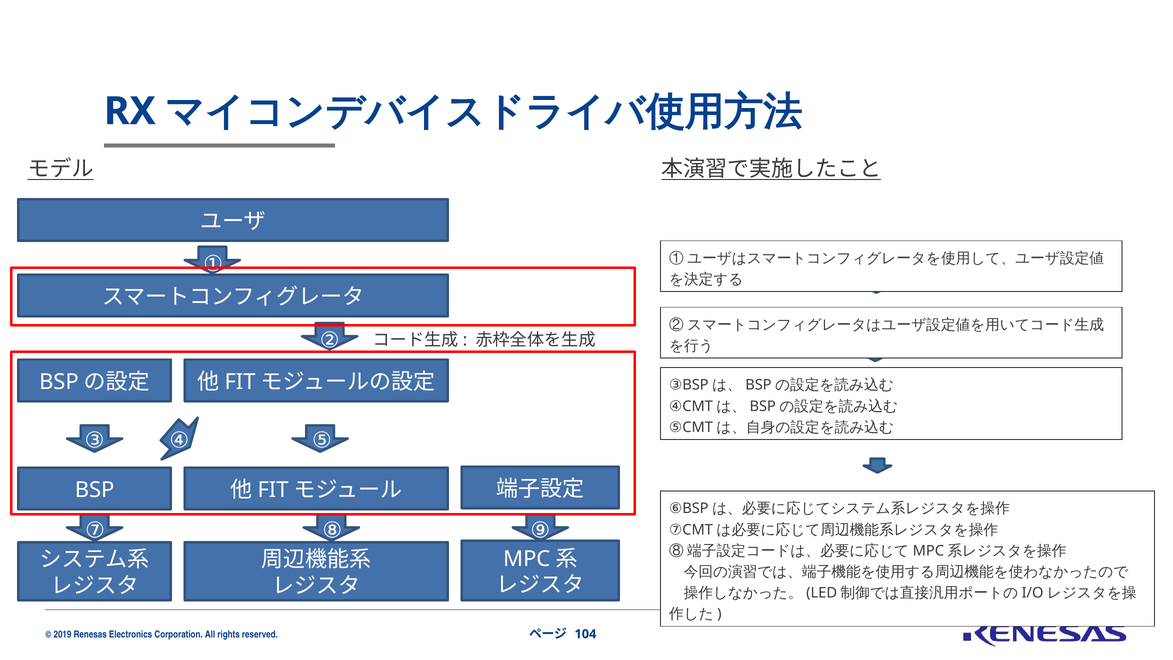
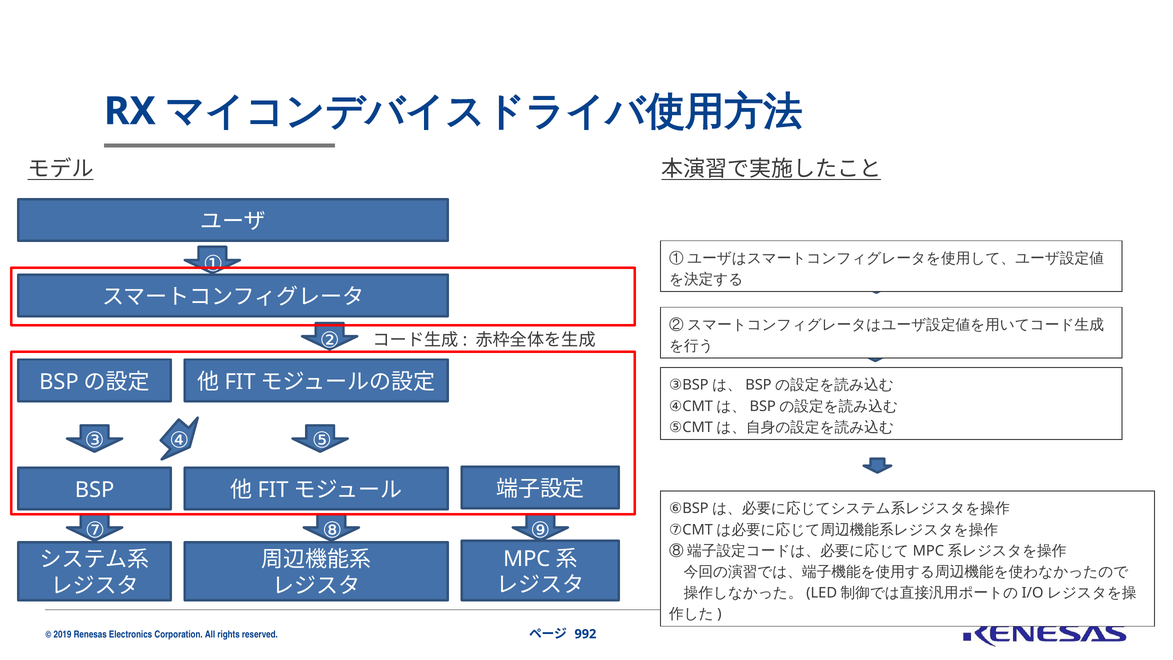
104: 104 -> 992
